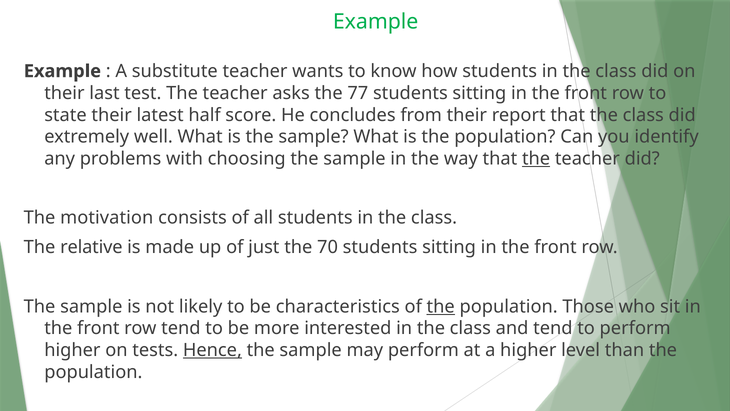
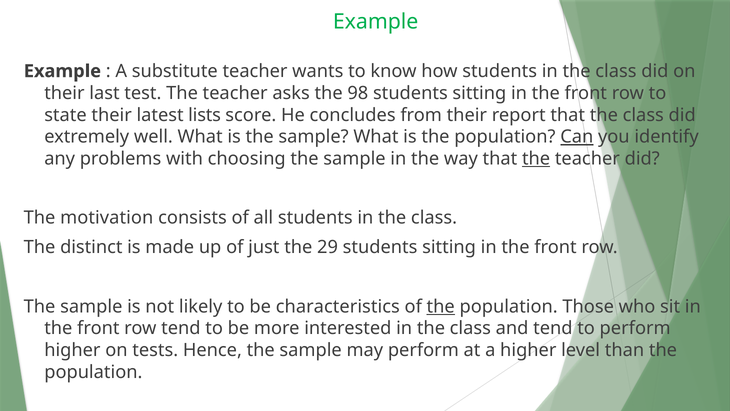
77: 77 -> 98
half: half -> lists
Can underline: none -> present
relative: relative -> distinct
70: 70 -> 29
Hence underline: present -> none
